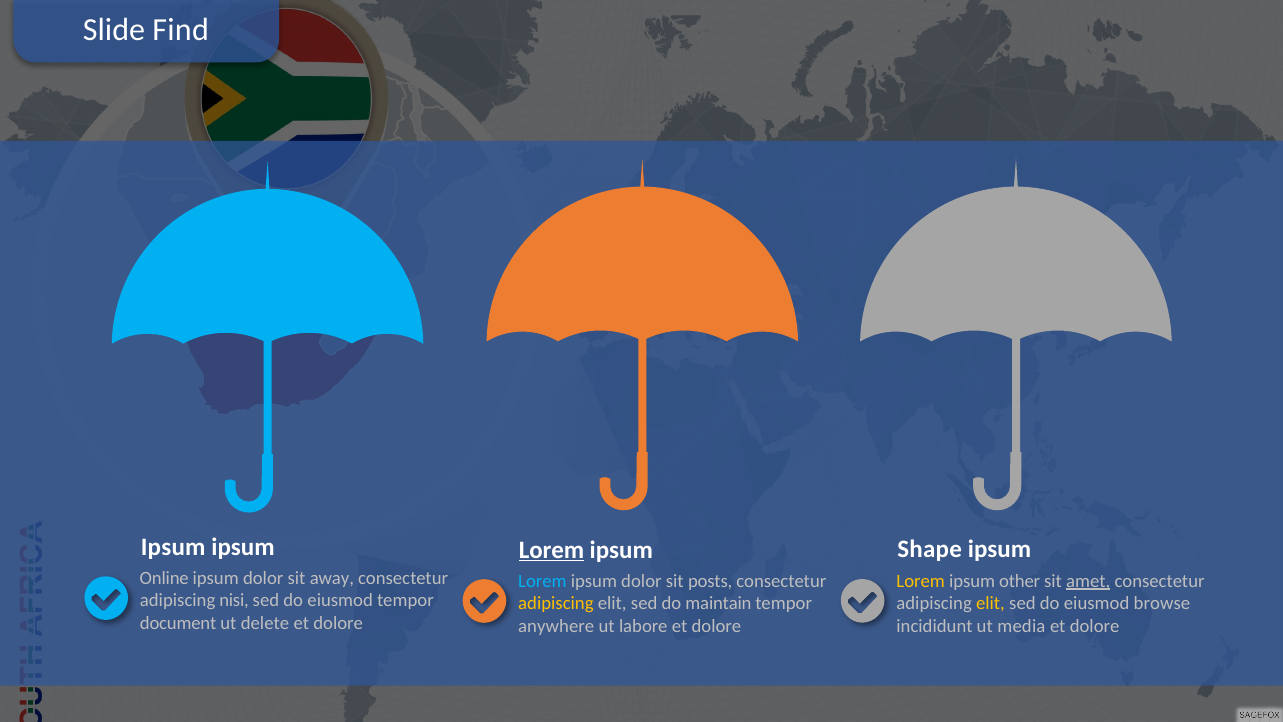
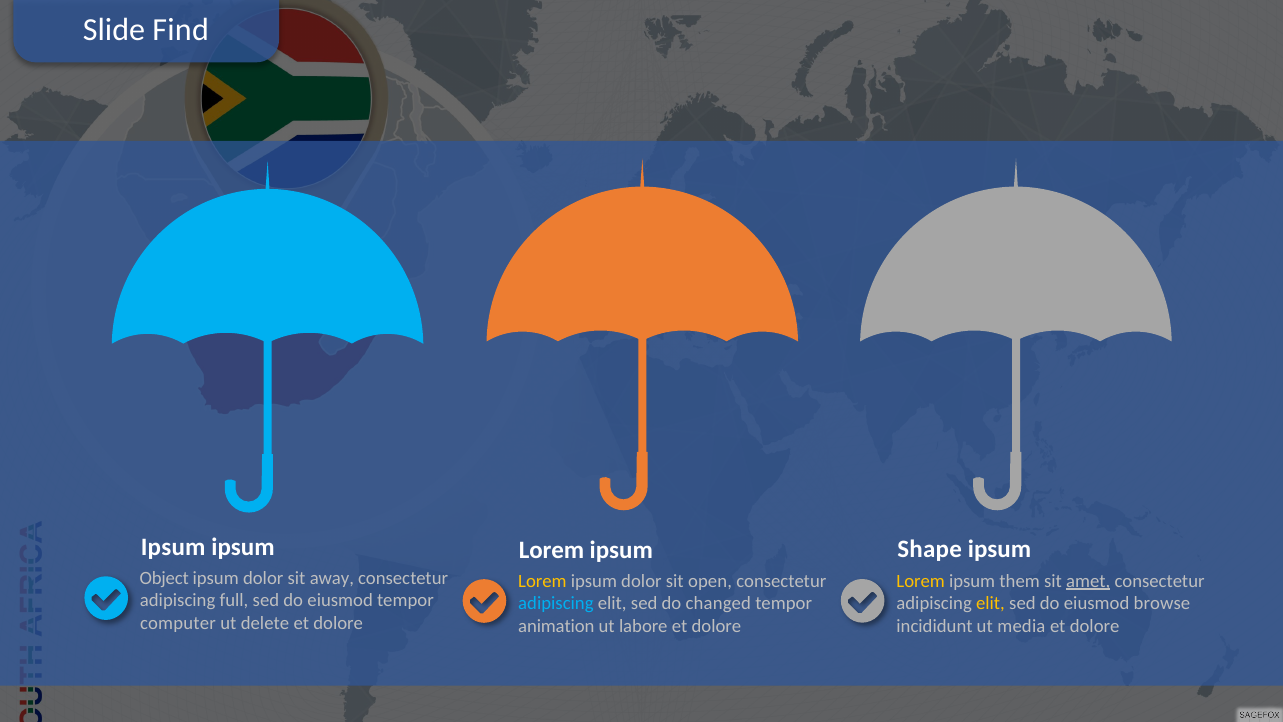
Lorem at (552, 550) underline: present -> none
Online: Online -> Object
other: other -> them
Lorem at (542, 581) colour: light blue -> yellow
posts: posts -> open
nisi: nisi -> full
adipiscing at (556, 603) colour: yellow -> light blue
maintain: maintain -> changed
document: document -> computer
anywhere: anywhere -> animation
